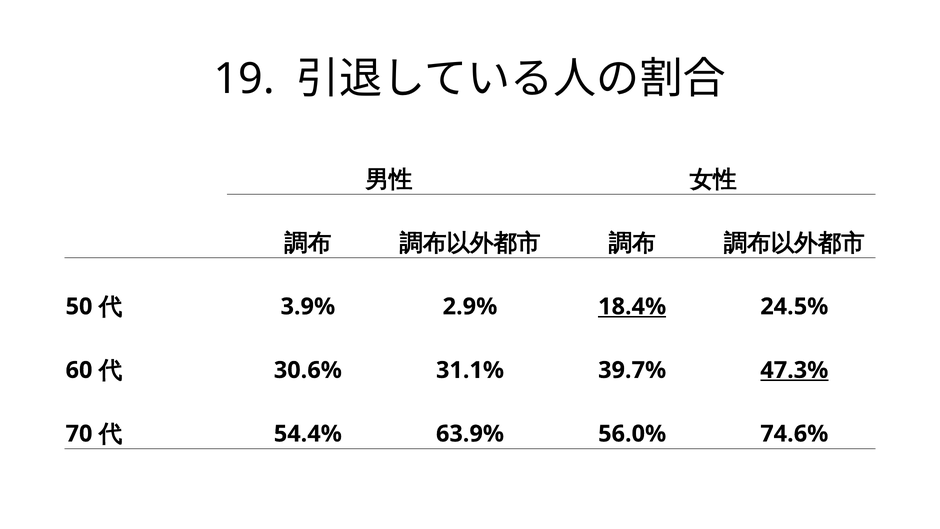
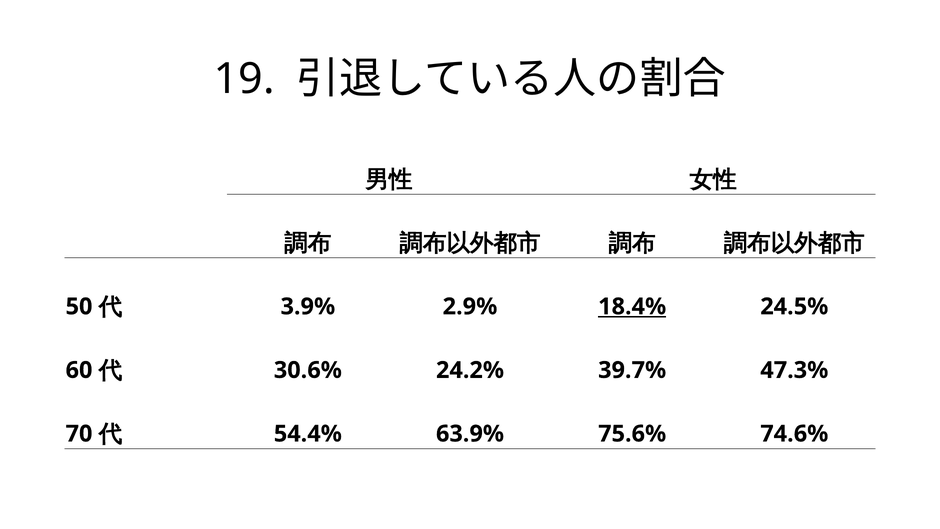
31.1%: 31.1% -> 24.2%
47.3% underline: present -> none
56.0%: 56.0% -> 75.6%
